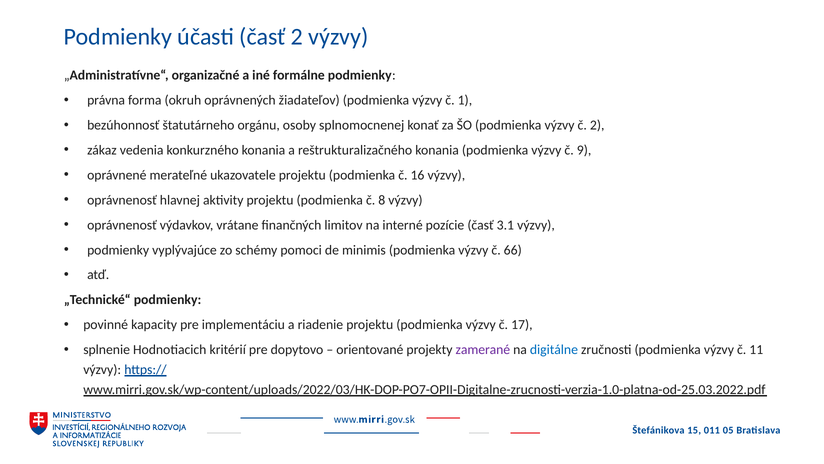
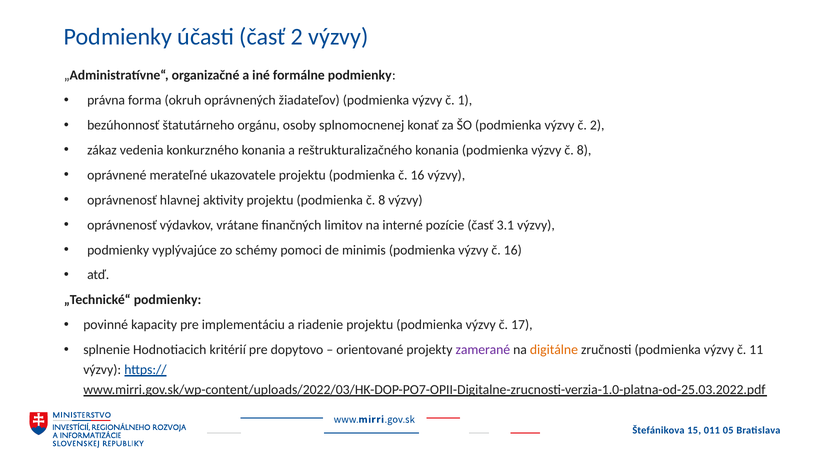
výzvy č 9: 9 -> 8
výzvy č 66: 66 -> 16
digitálne colour: blue -> orange
